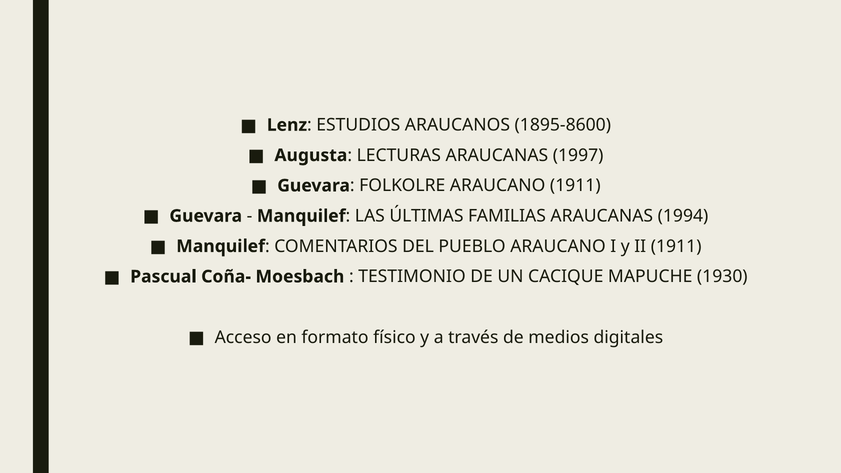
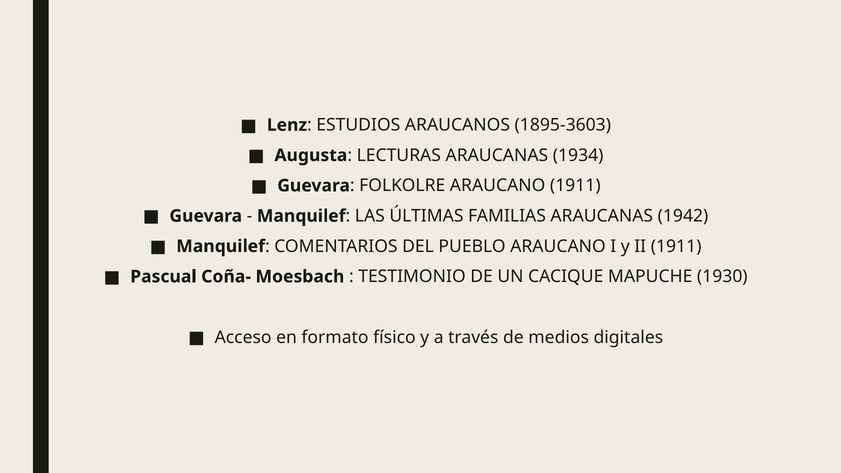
1895-8600: 1895-8600 -> 1895-3603
1997: 1997 -> 1934
1994: 1994 -> 1942
